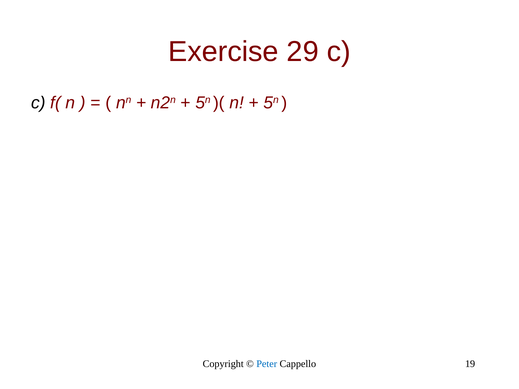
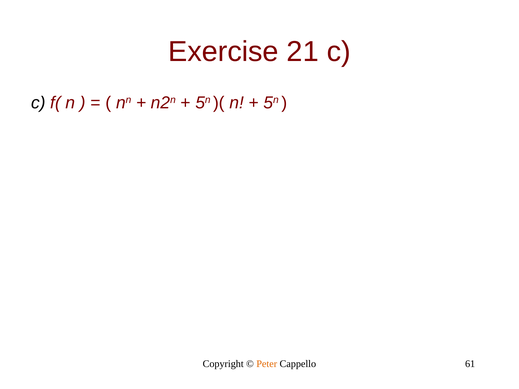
29: 29 -> 21
Peter colour: blue -> orange
19: 19 -> 61
